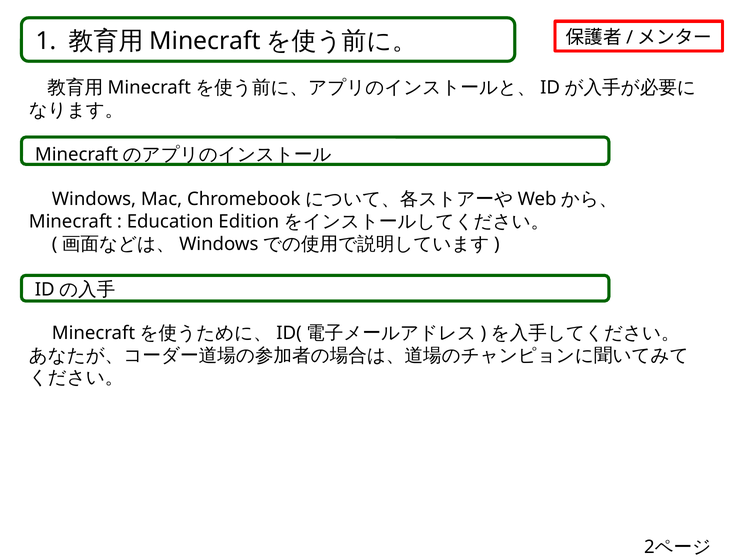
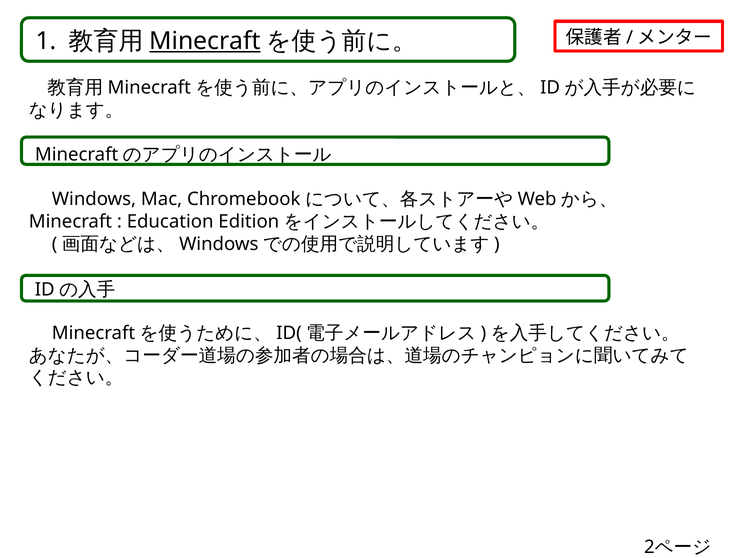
Minecraft at (205, 41) underline: none -> present
